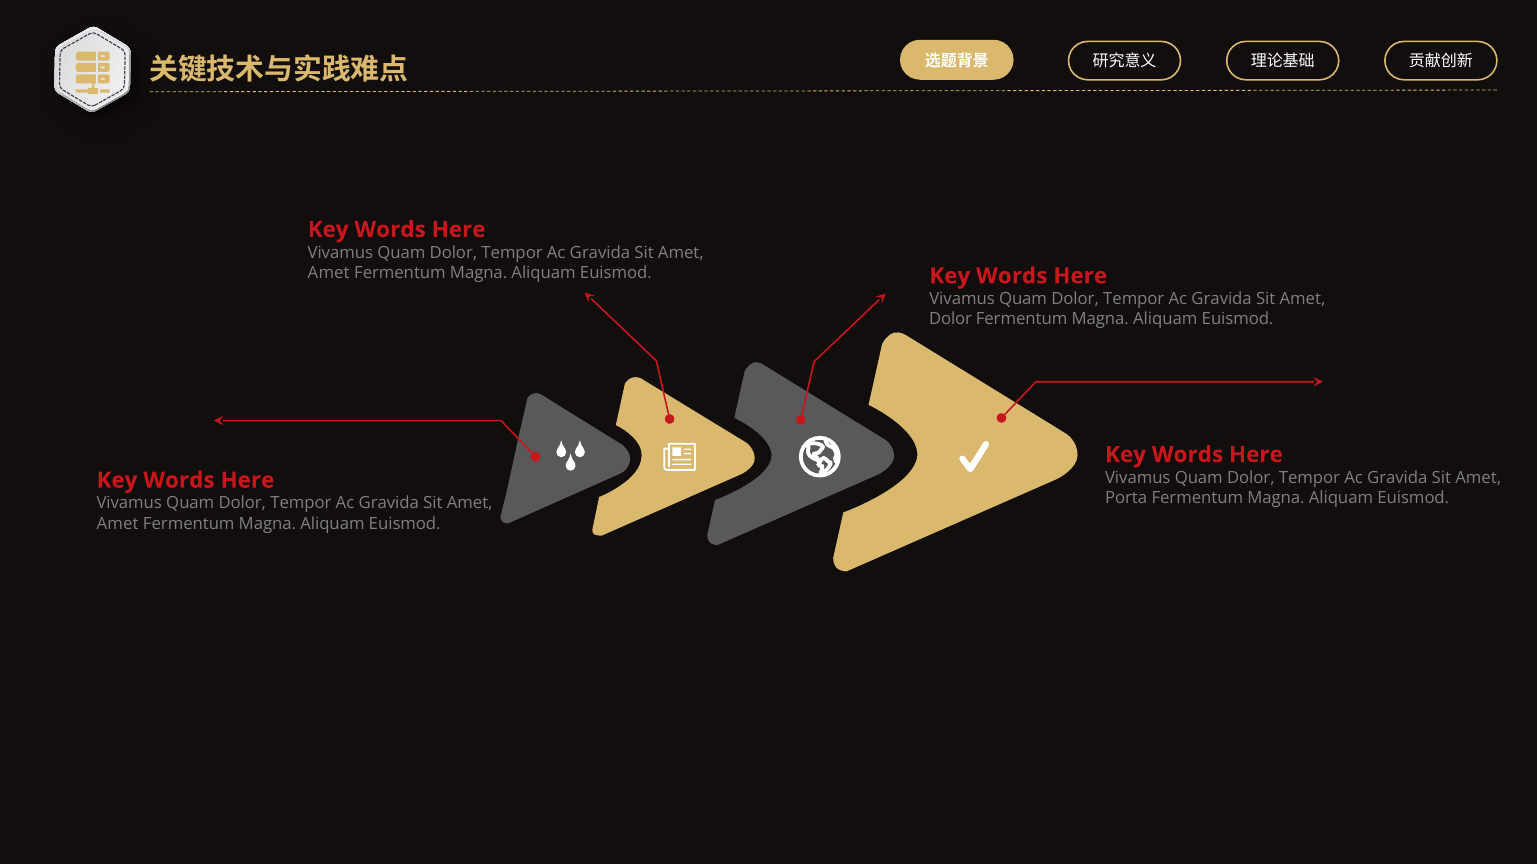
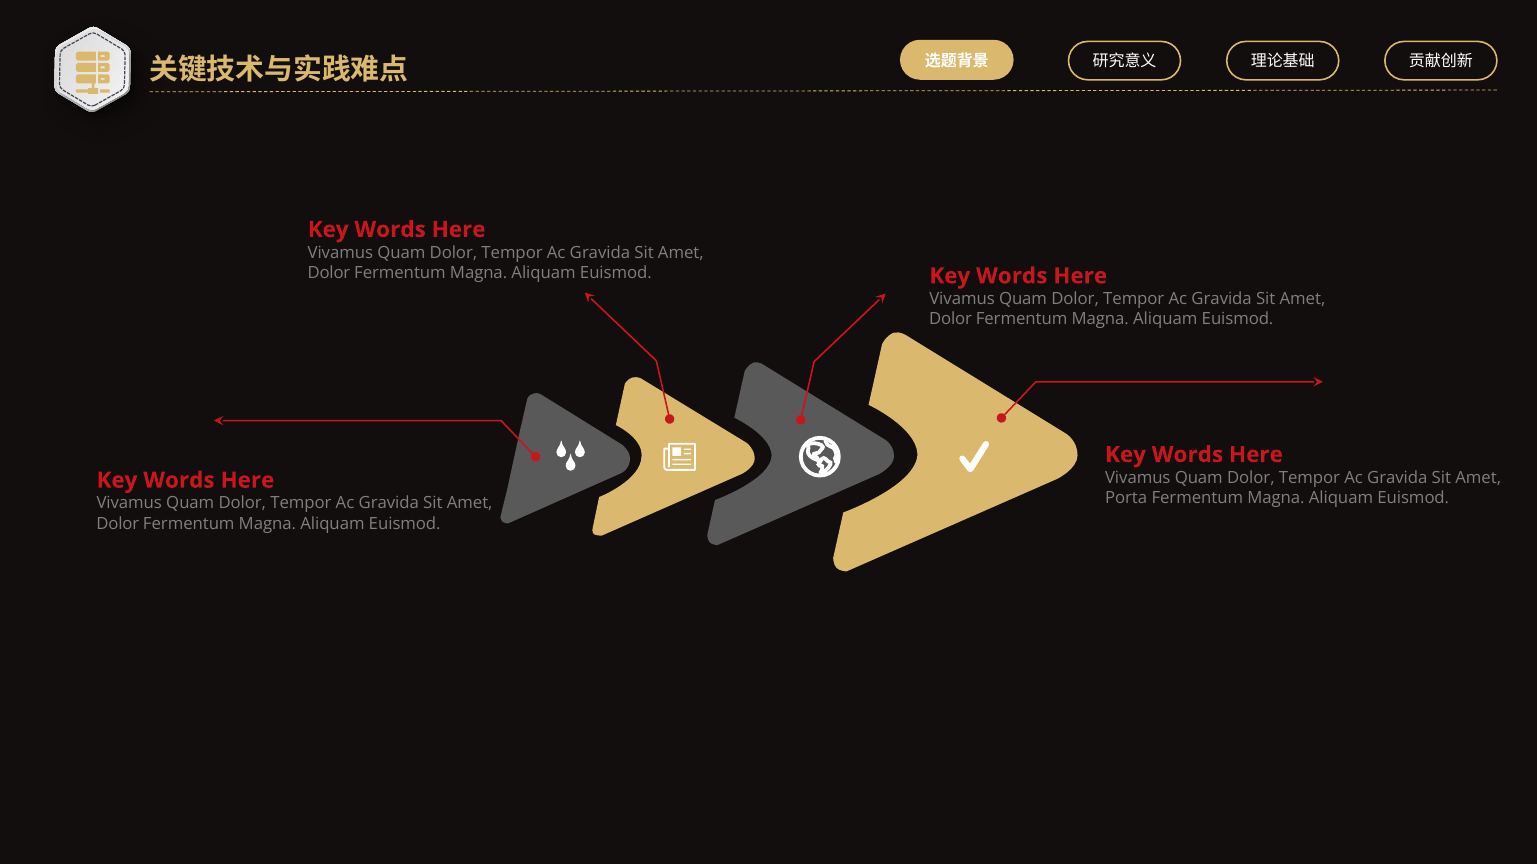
Amet at (329, 273): Amet -> Dolor
Amet at (118, 524): Amet -> Dolor
